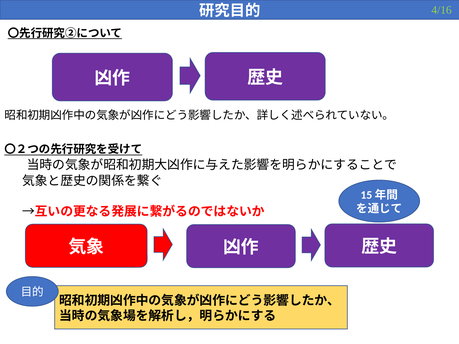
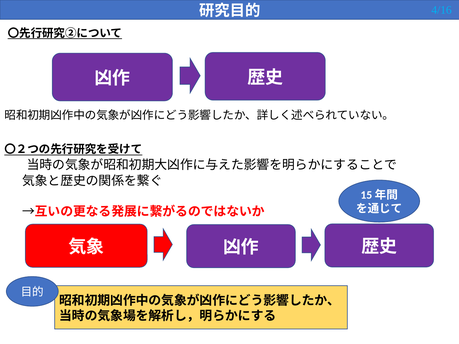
4/16 colour: light green -> light blue
